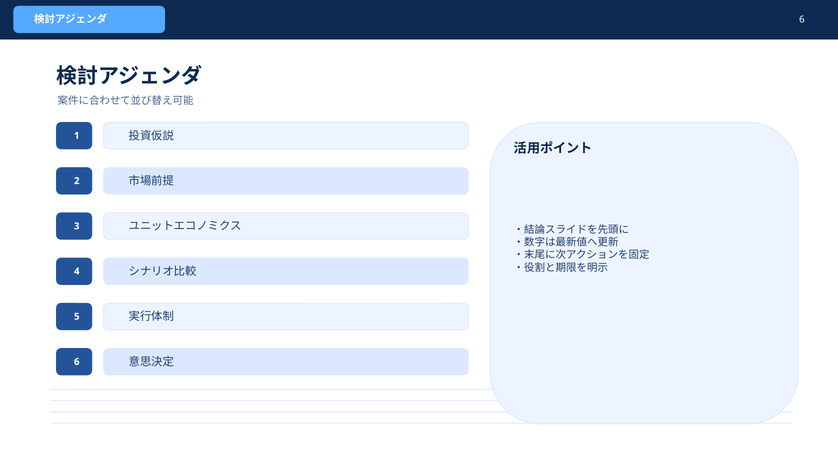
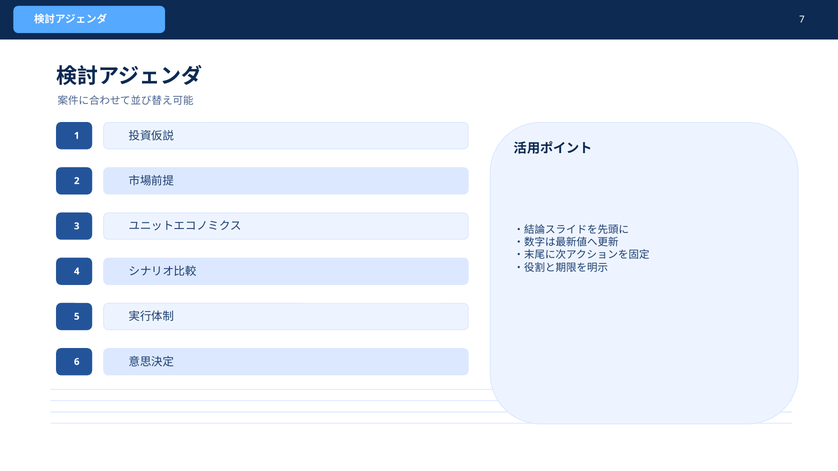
6 at (802, 19): 6 -> 7
